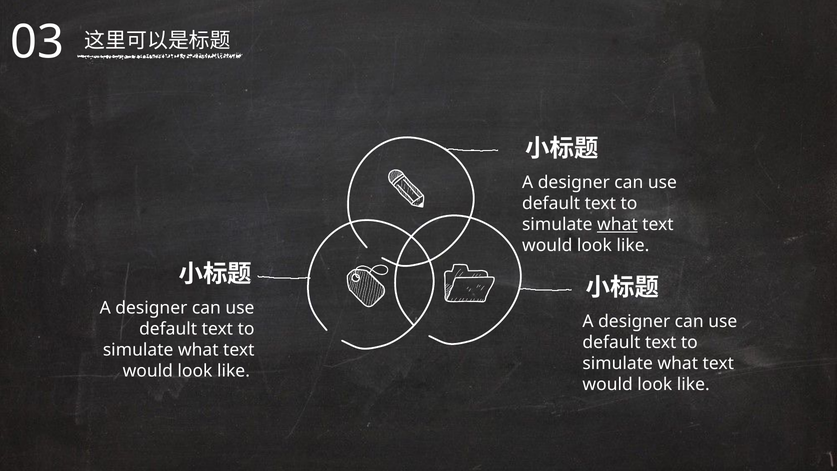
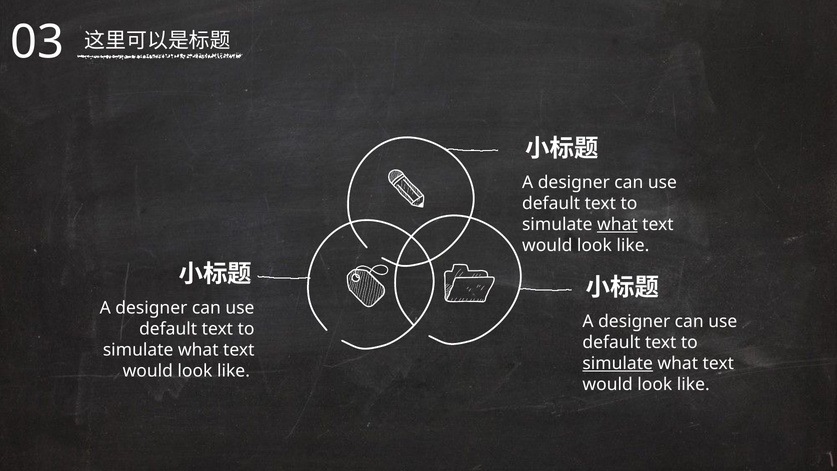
simulate at (618, 363) underline: none -> present
